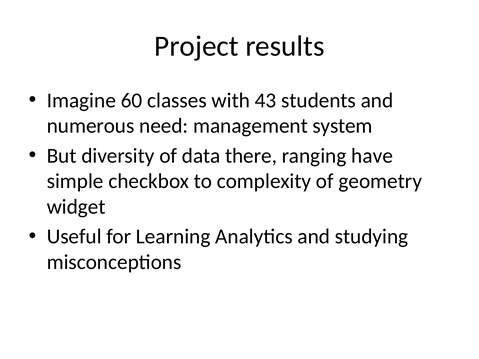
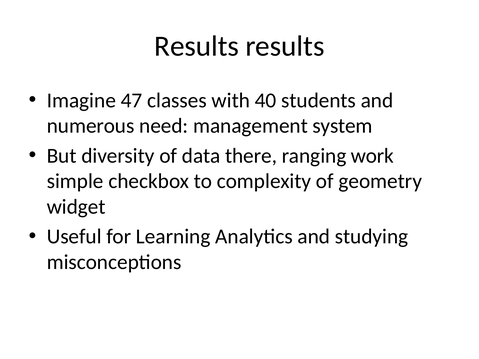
Project at (197, 46): Project -> Results
60: 60 -> 47
43: 43 -> 40
have: have -> work
